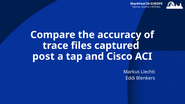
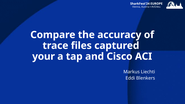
post: post -> your
